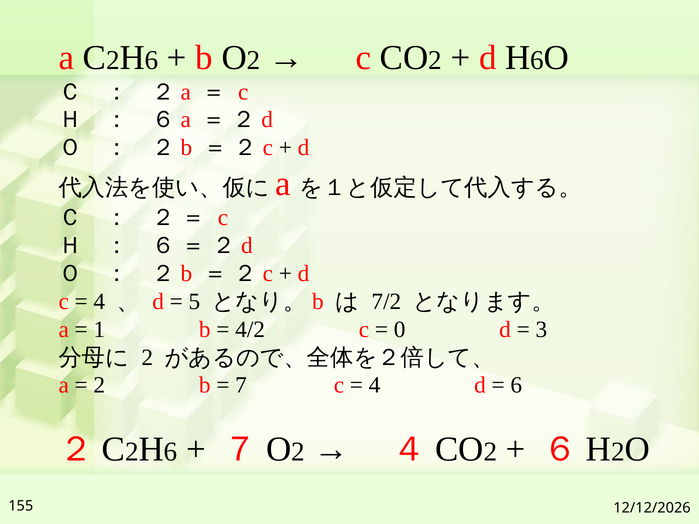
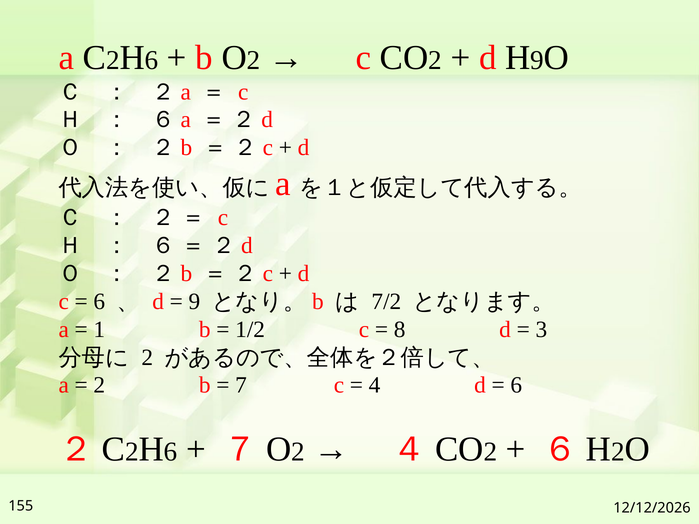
6 at (537, 60): 6 -> 9
4 at (99, 302): 4 -> 6
5 at (194, 302): 5 -> 9
4/2: 4/2 -> 1/2
0: 0 -> 8
